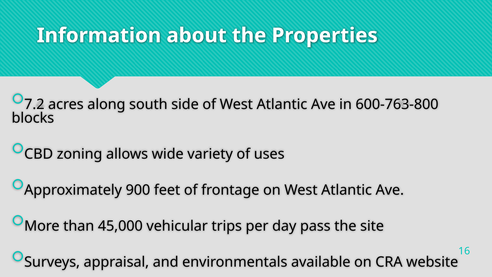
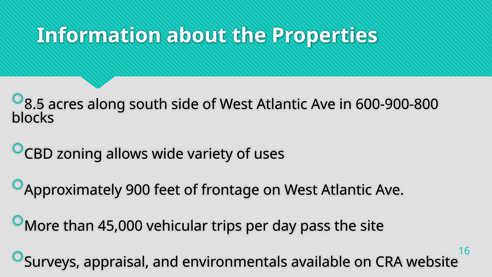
7.2: 7.2 -> 8.5
600-763-800: 600-763-800 -> 600-900-800
